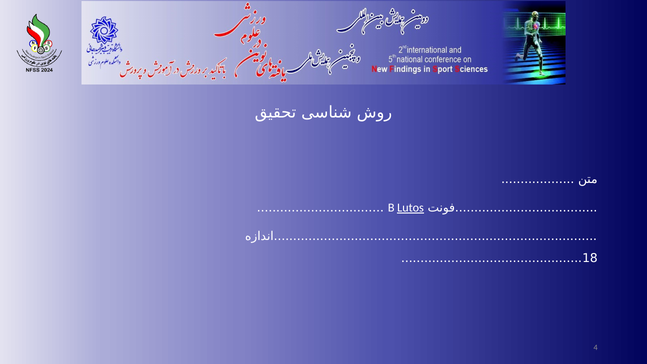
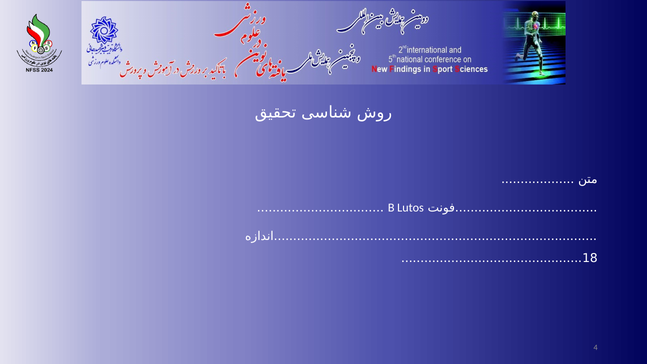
Lutos underline: present -> none
